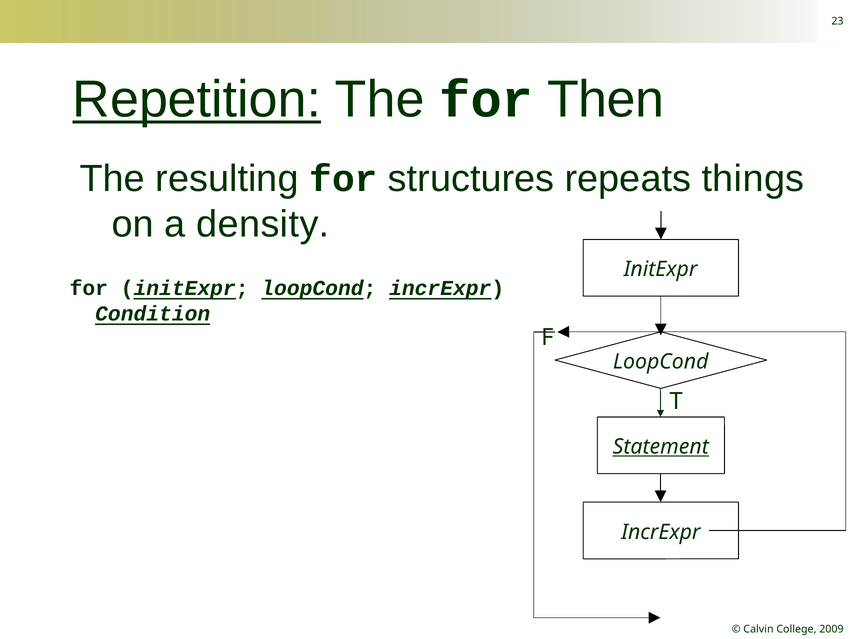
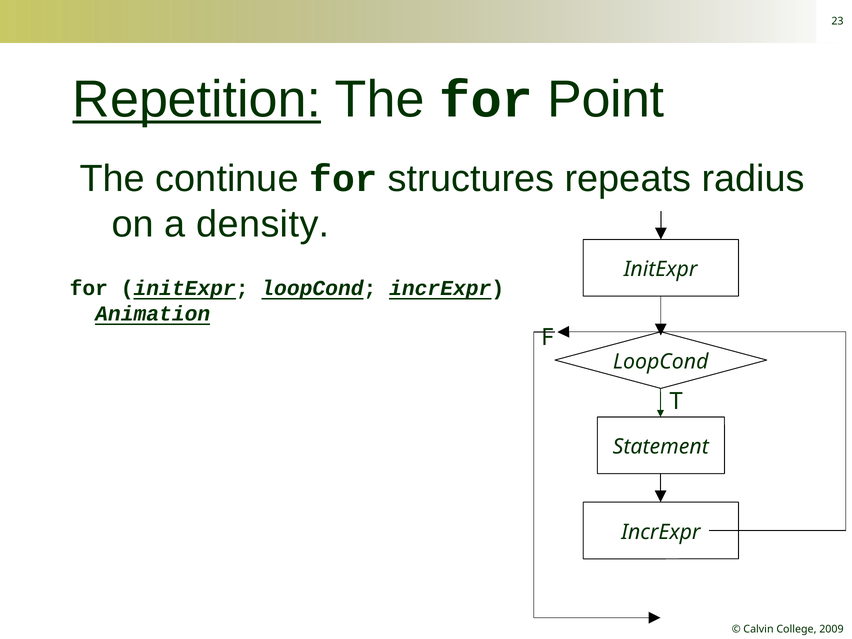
Then: Then -> Point
resulting: resulting -> continue
things: things -> radius
Condition: Condition -> Animation
Statement underline: present -> none
